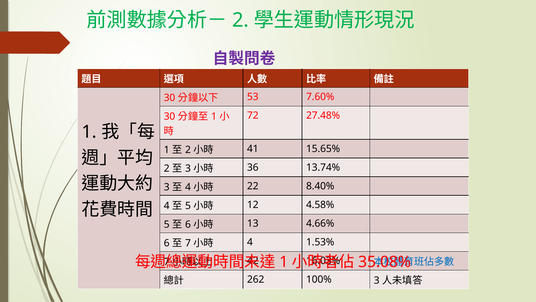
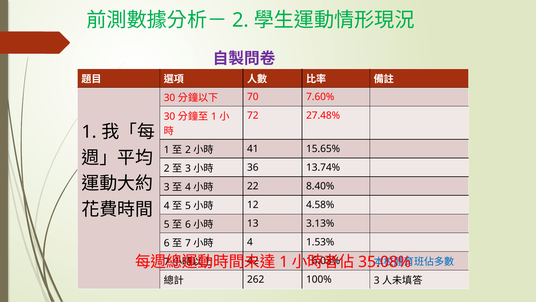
53: 53 -> 70
4.66%: 4.66% -> 3.13%
